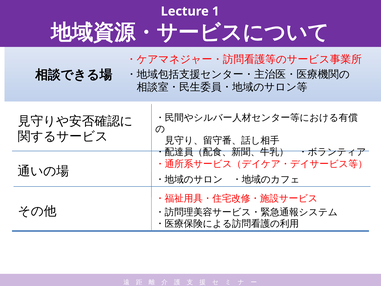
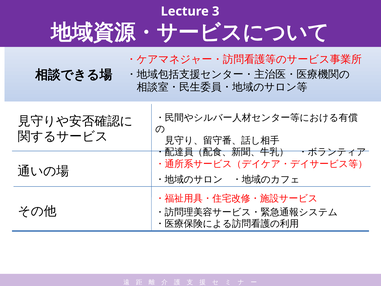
1: 1 -> 3
